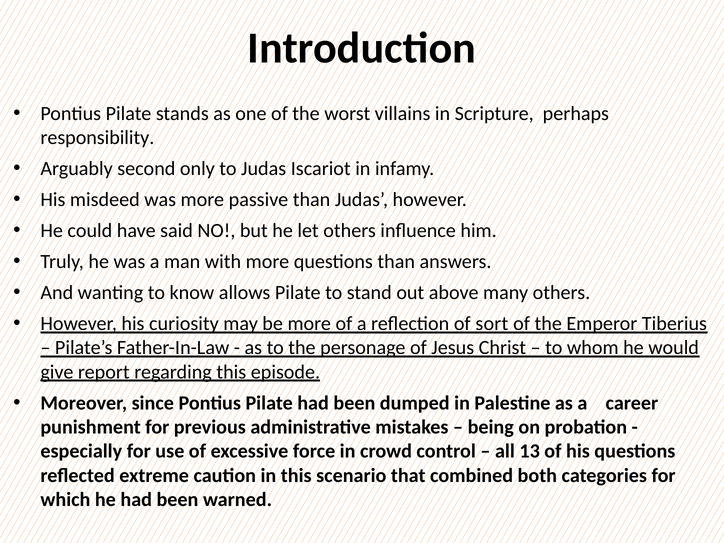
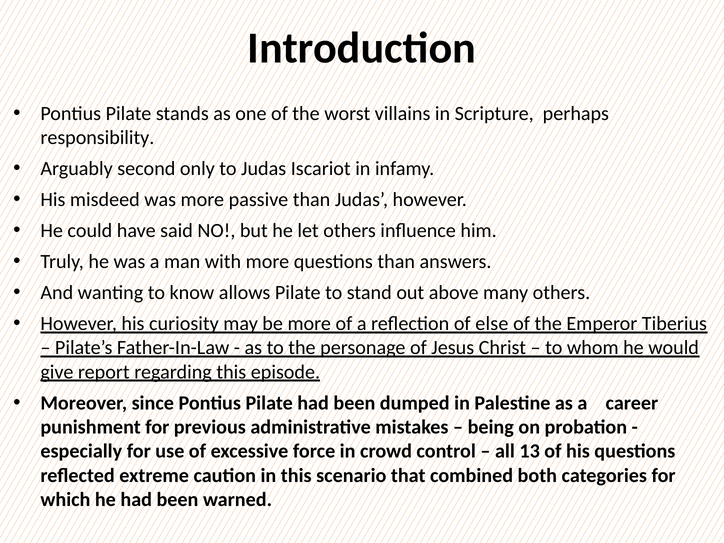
sort: sort -> else
